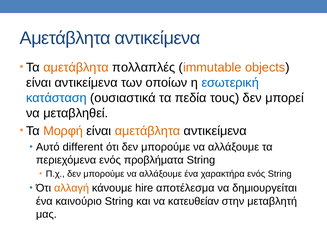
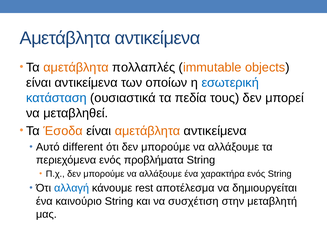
Μορφή: Μορφή -> Έσοδα
αλλαγή colour: orange -> blue
hire: hire -> rest
κατευθείαν: κατευθείαν -> συσχέτιση
